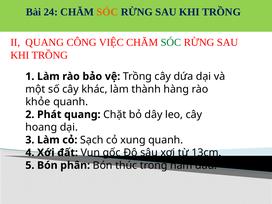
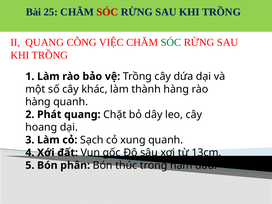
24: 24 -> 25
SÓC at (107, 12) colour: orange -> red
khỏe at (38, 102): khỏe -> hàng
